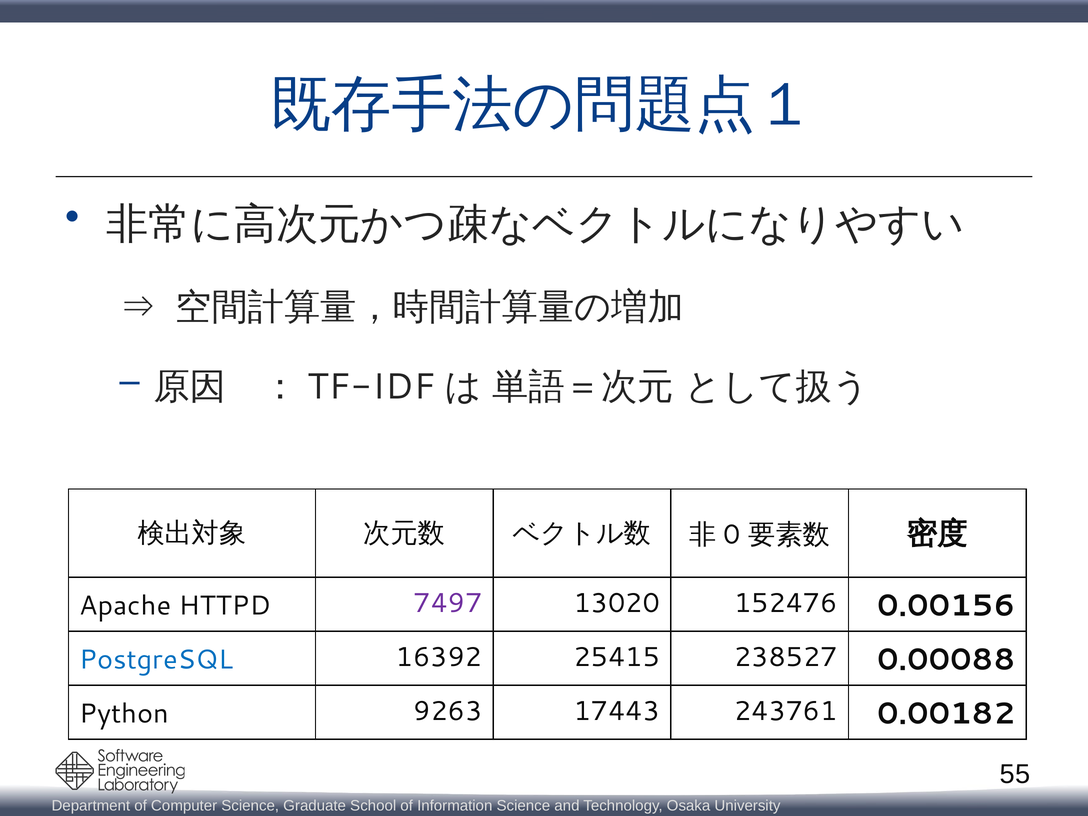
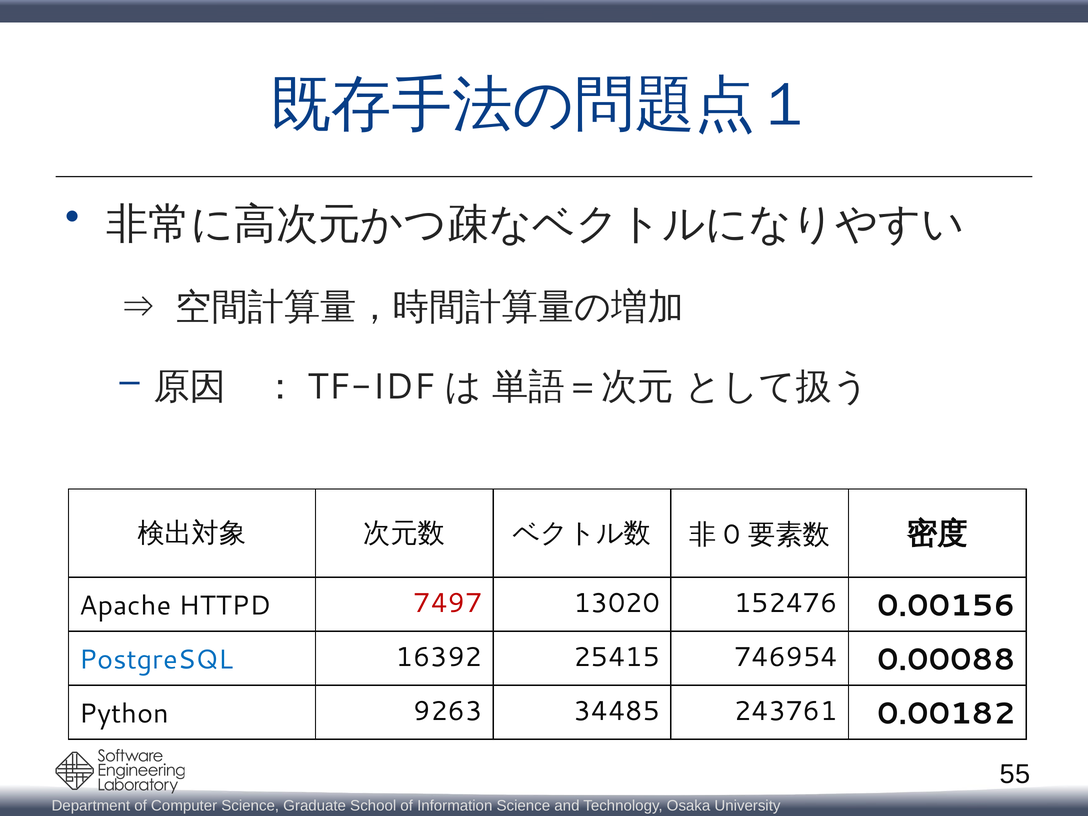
7497 colour: purple -> red
238527: 238527 -> 746954
17443: 17443 -> 34485
